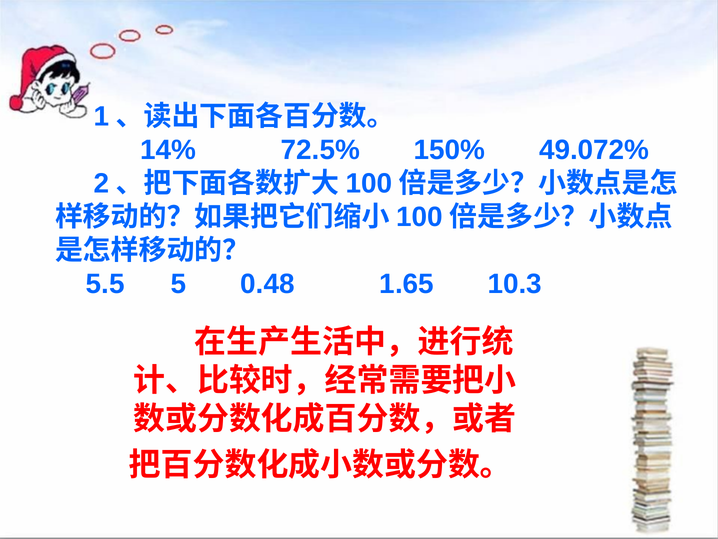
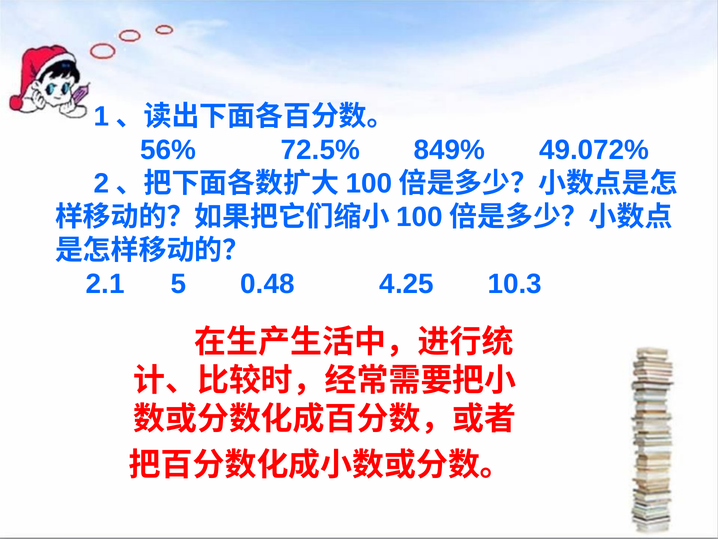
14%: 14% -> 56%
150%: 150% -> 849%
5.5: 5.5 -> 2.1
1.65: 1.65 -> 4.25
